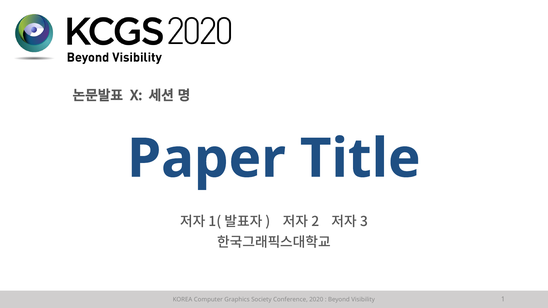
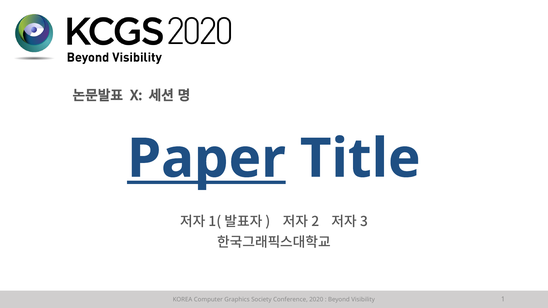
Paper underline: none -> present
